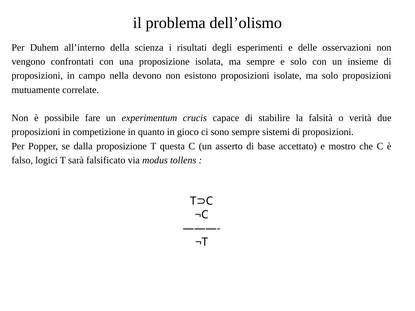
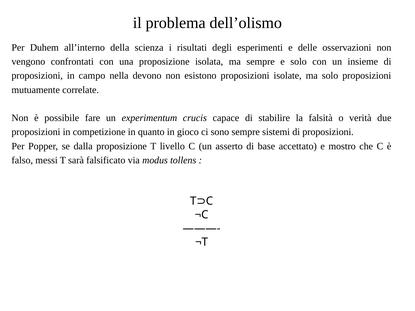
questa: questa -> livello
logici: logici -> messi
